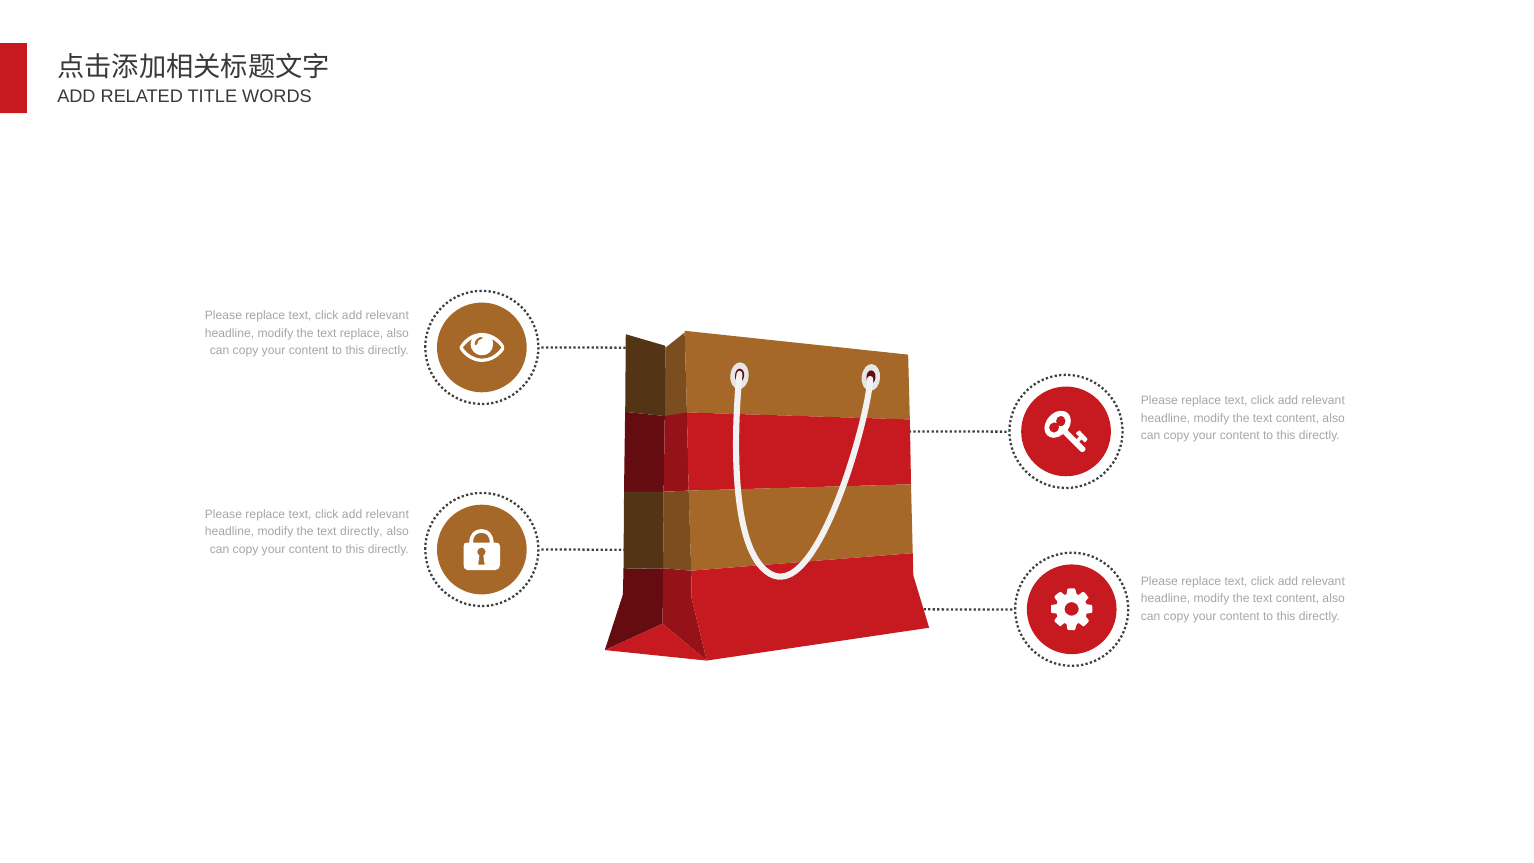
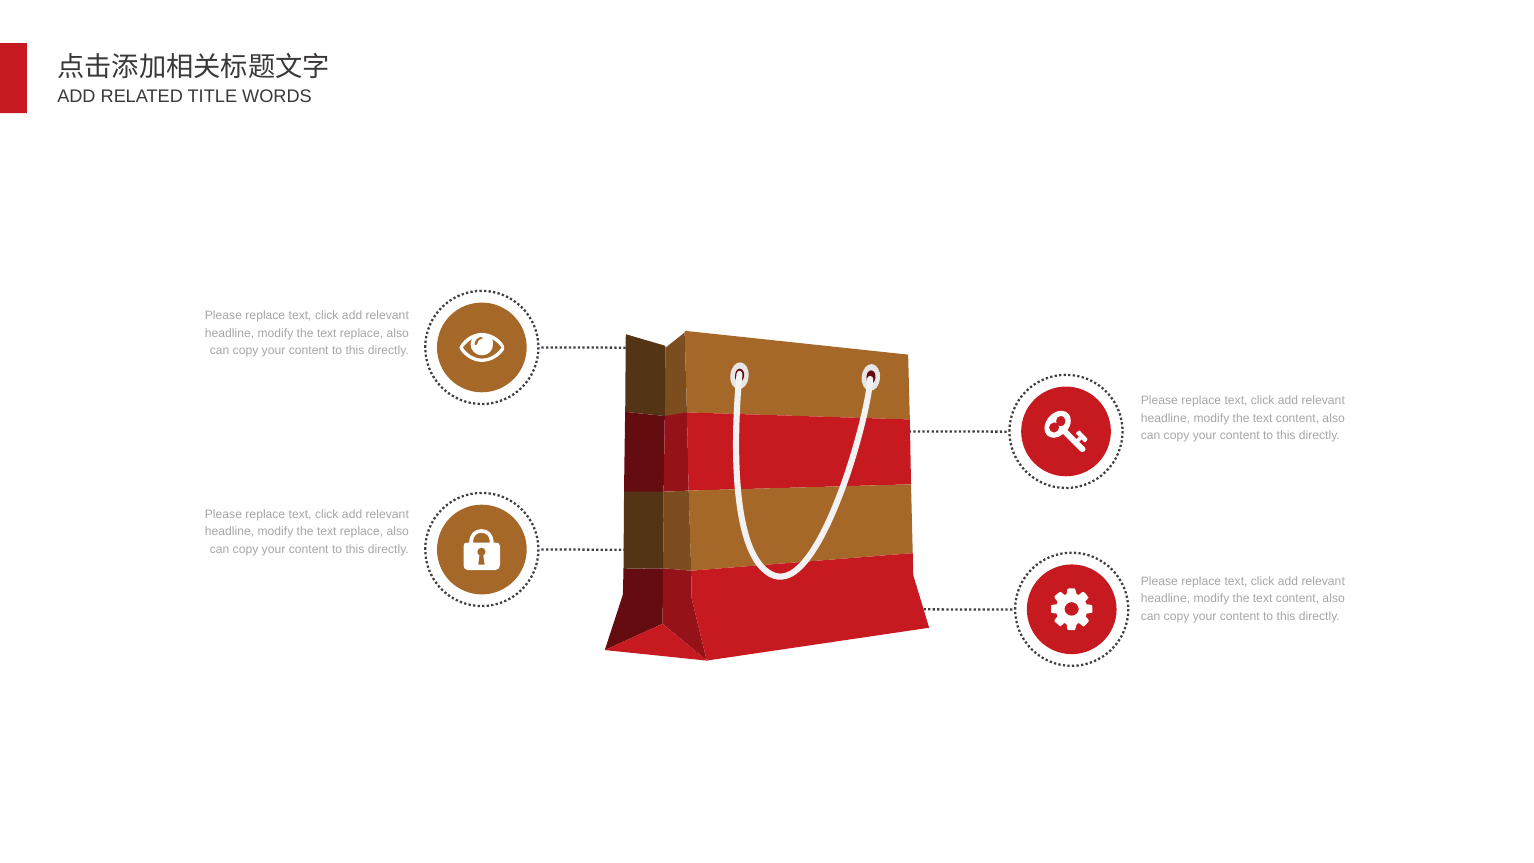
directly at (361, 532): directly -> replace
